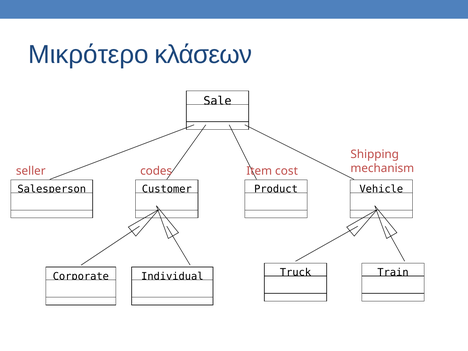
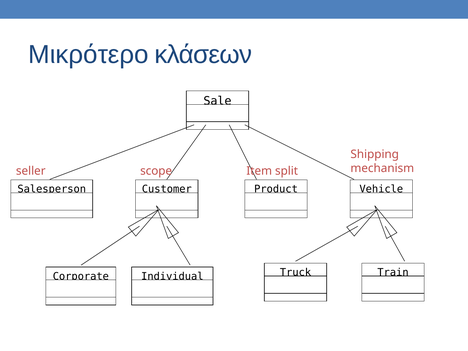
codes: codes -> scope
cost: cost -> split
